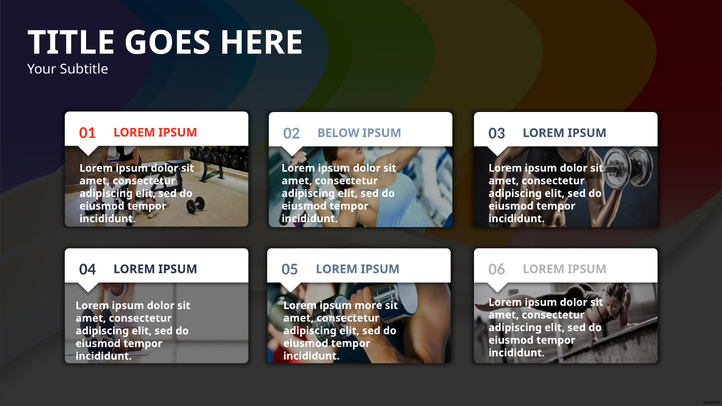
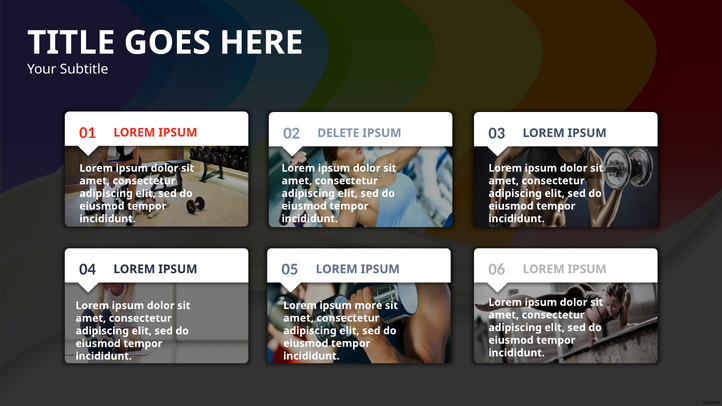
BELOW: BELOW -> DELETE
